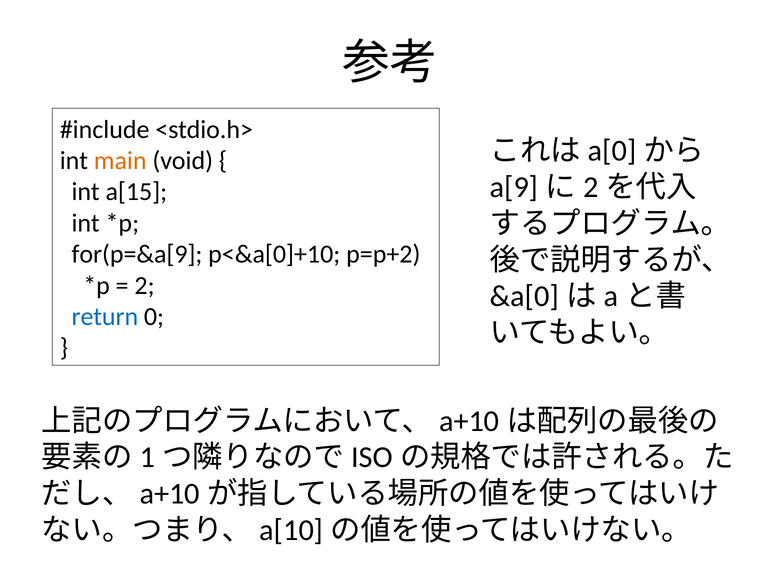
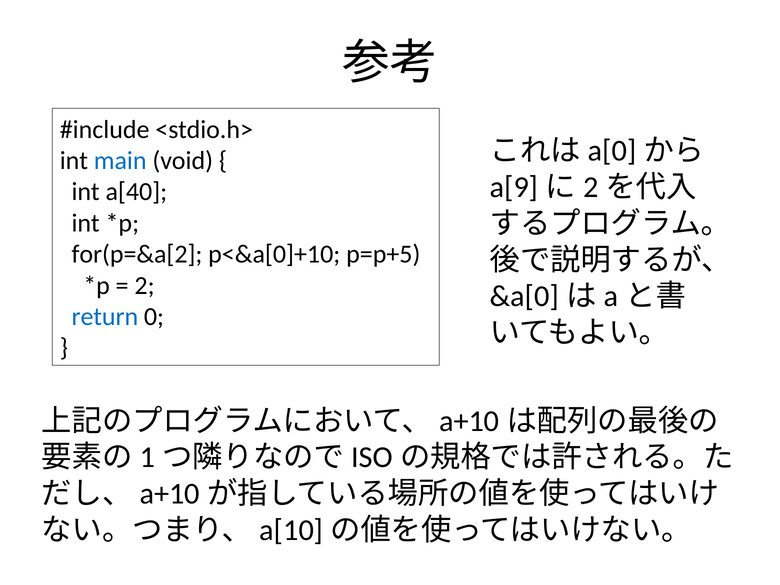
main colour: orange -> blue
a[15: a[15 -> a[40
for(p=&a[9: for(p=&a[9 -> for(p=&a[2
p=p+2: p=p+2 -> p=p+5
